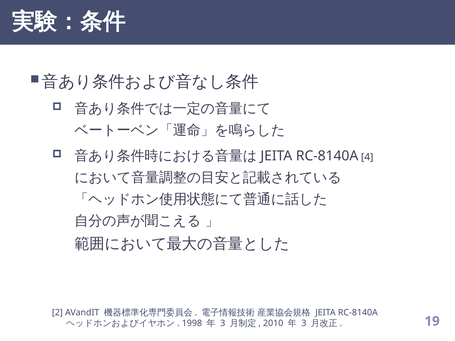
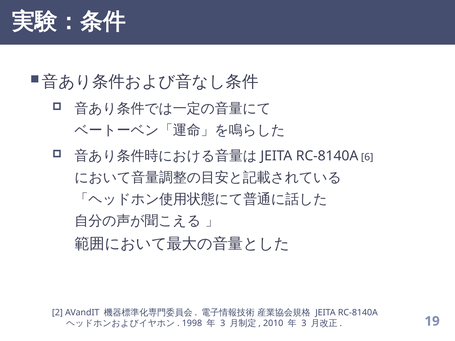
4: 4 -> 6
